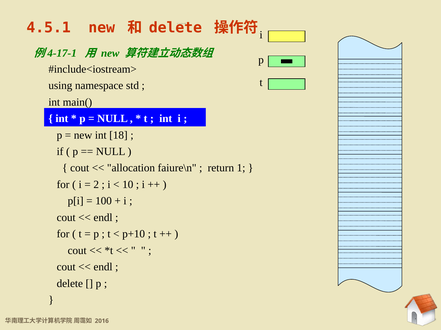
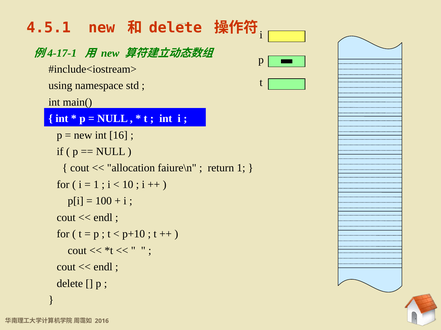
18: 18 -> 16
2 at (96, 185): 2 -> 1
